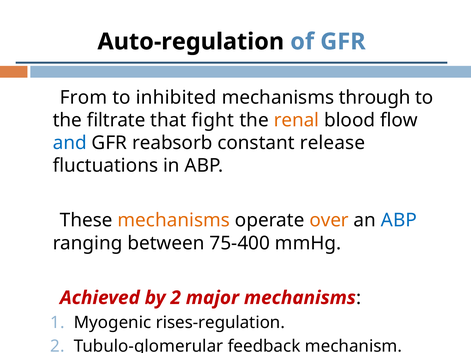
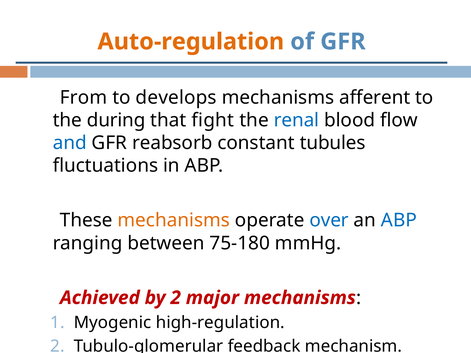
Auto-regulation colour: black -> orange
inhibited: inhibited -> develops
through: through -> afferent
filtrate: filtrate -> during
renal colour: orange -> blue
release: release -> tubules
over colour: orange -> blue
75-400: 75-400 -> 75-180
rises-regulation: rises-regulation -> high-regulation
